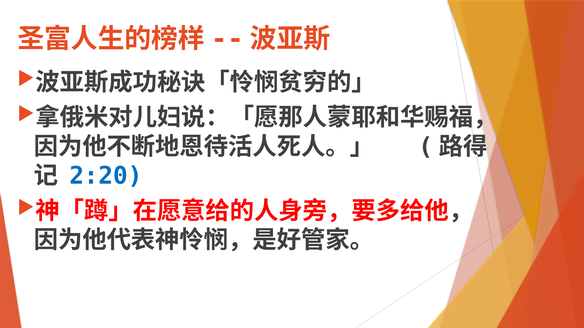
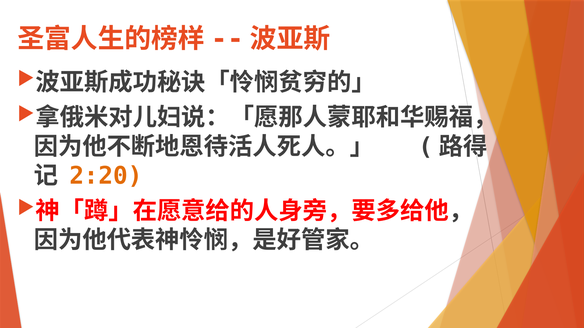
2:20 colour: blue -> orange
